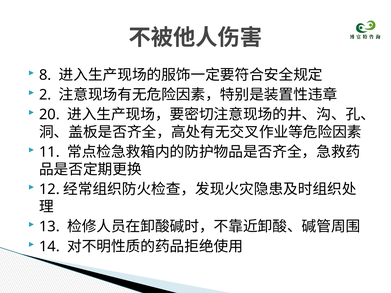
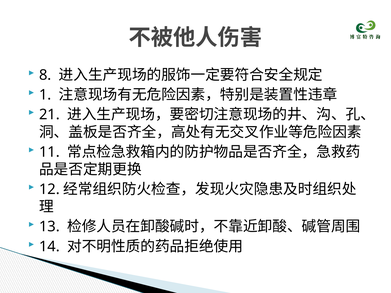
2: 2 -> 1
20: 20 -> 21
